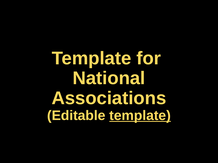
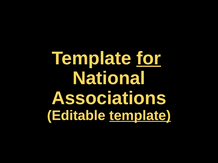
for underline: none -> present
